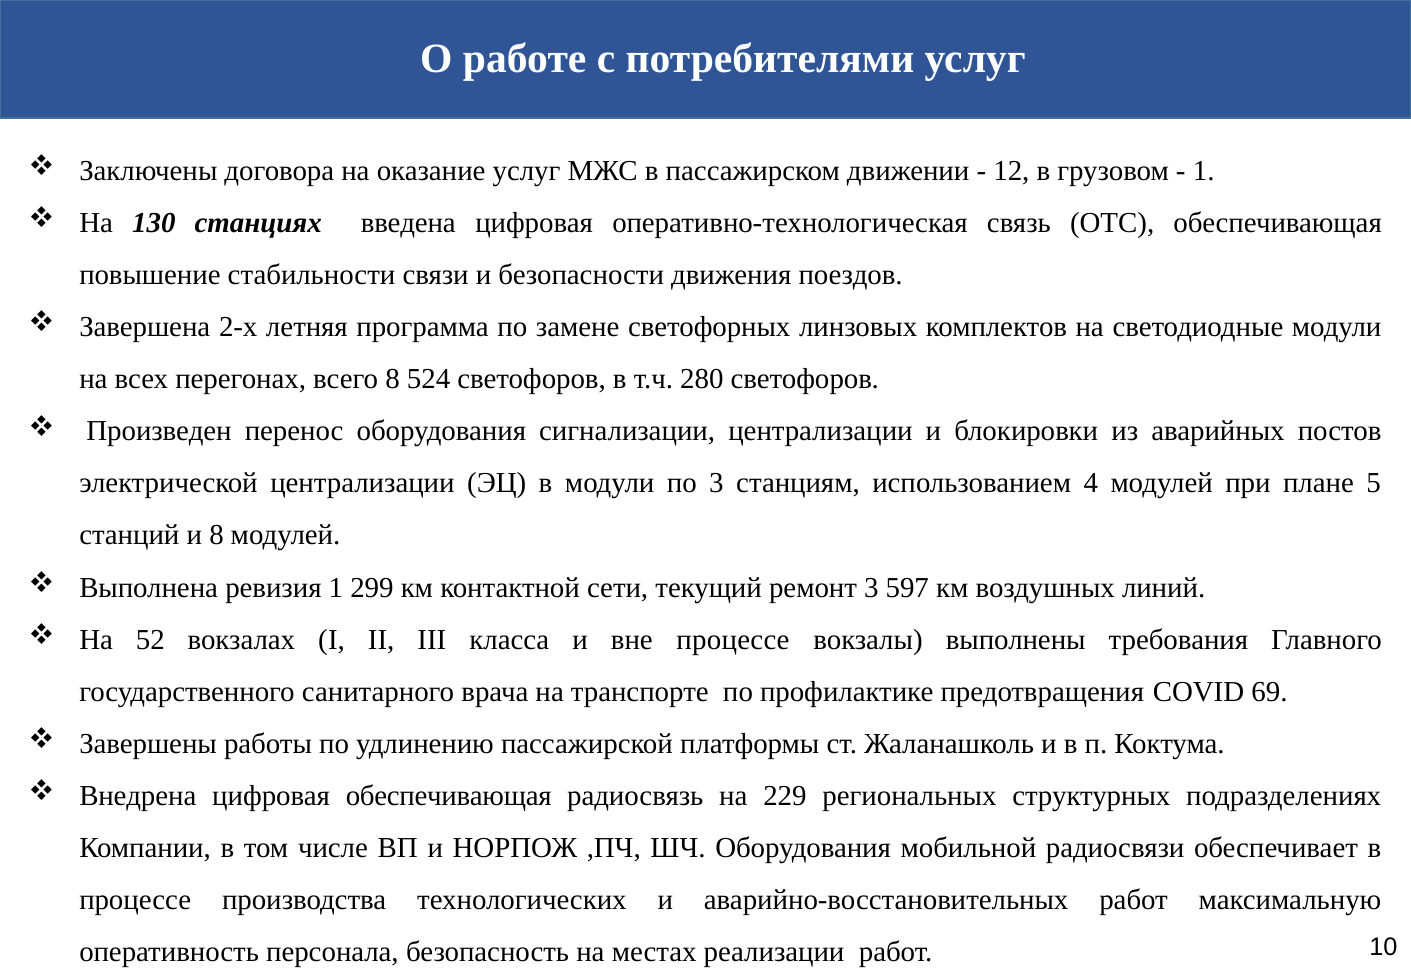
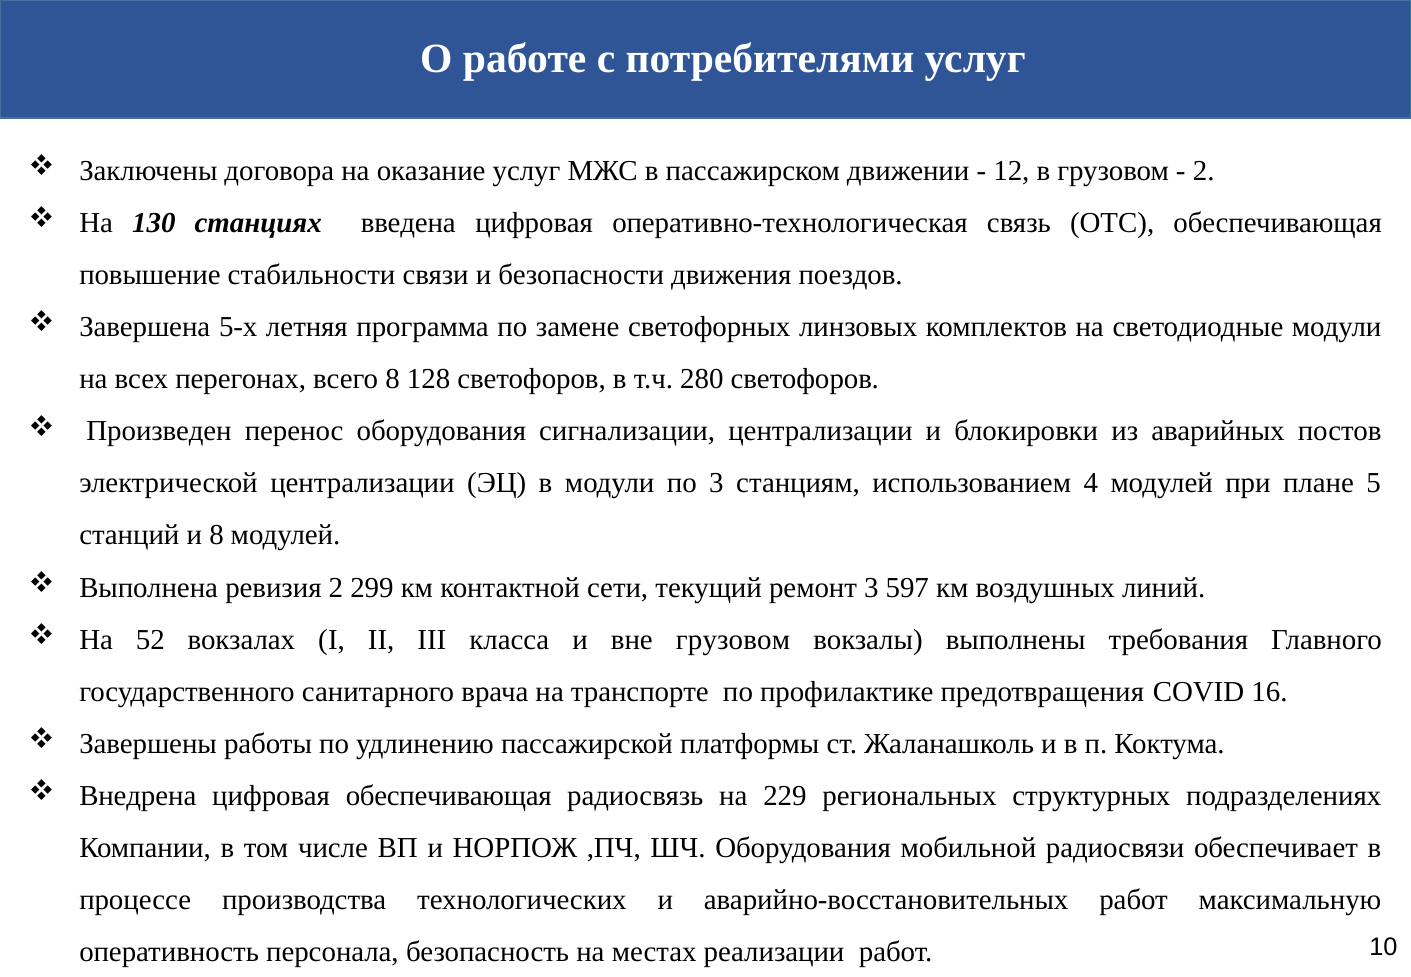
1 at (1204, 171): 1 -> 2
2-х: 2-х -> 5-х
524: 524 -> 128
ревизия 1: 1 -> 2
вне процессе: процессе -> грузовом
69: 69 -> 16
